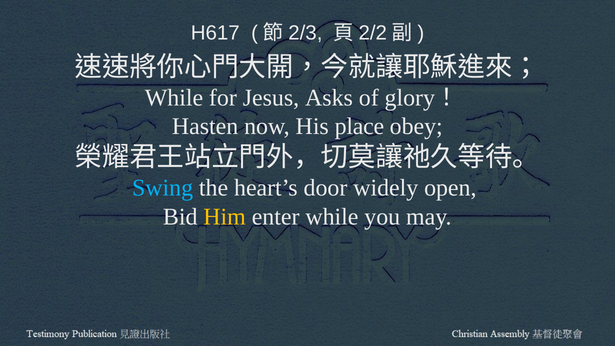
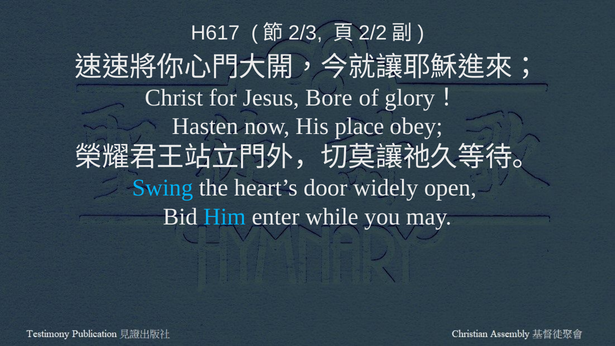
While at (174, 98): While -> Christ
Asks: Asks -> Bore
Him colour: yellow -> light blue
